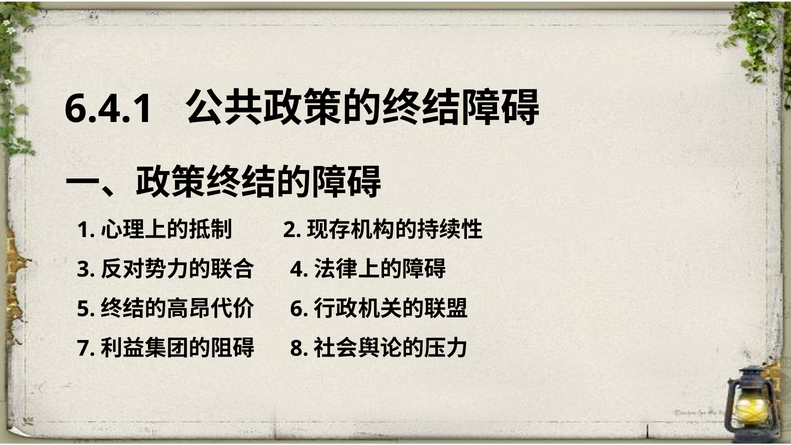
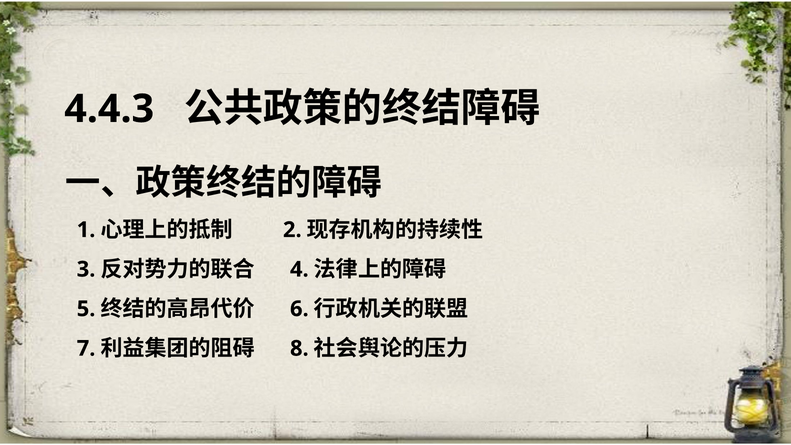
6.4.1: 6.4.1 -> 4.4.3
